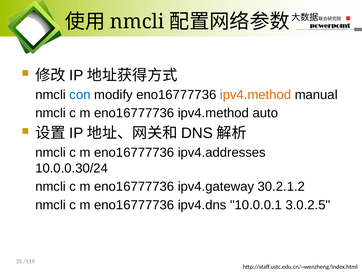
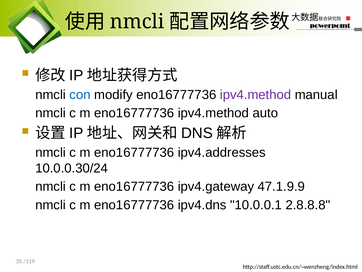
ipv4.method at (256, 95) colour: orange -> purple
30.2.1.2: 30.2.1.2 -> 47.1.9.9
3.0.2.5: 3.0.2.5 -> 2.8.8.8
